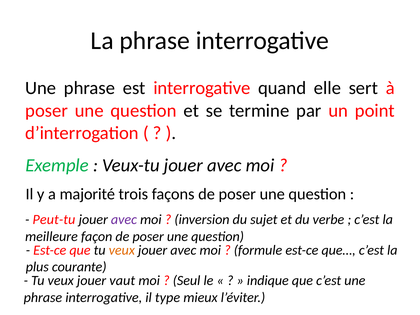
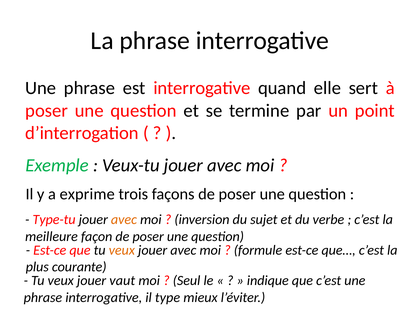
majorité: majorité -> exprime
Peut-tu: Peut-tu -> Type-tu
avec at (124, 220) colour: purple -> orange
